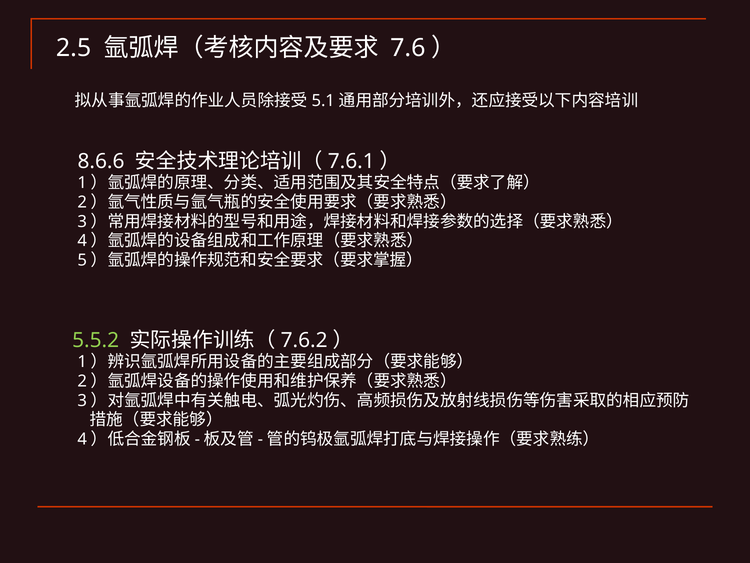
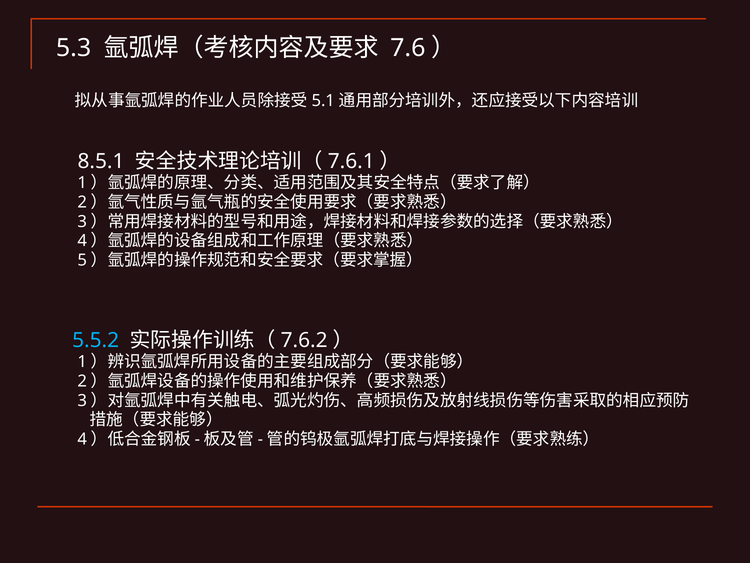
2.5: 2.5 -> 5.3
8.6.6: 8.6.6 -> 8.5.1
5.5.2 colour: light green -> light blue
